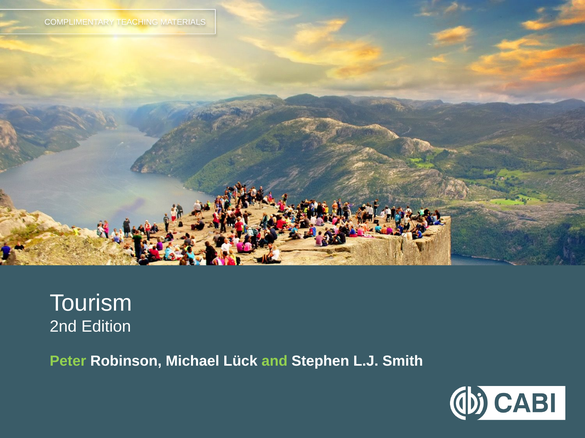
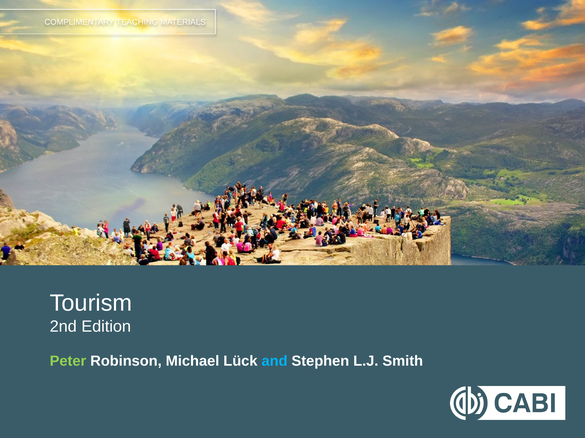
and colour: light green -> light blue
